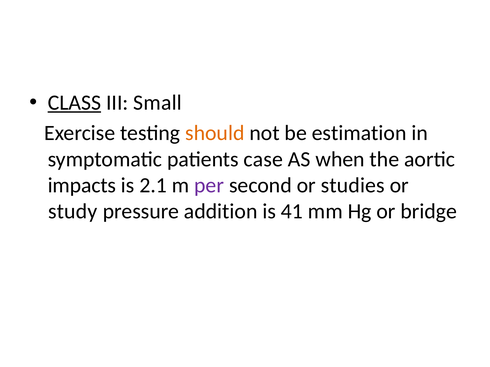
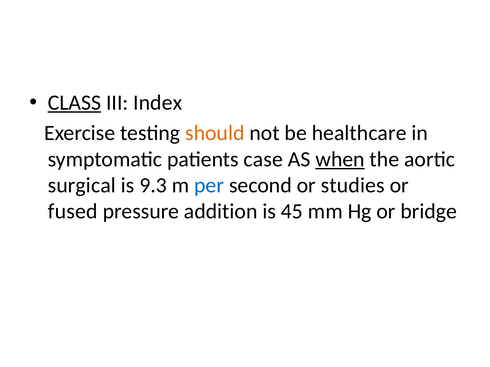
Small: Small -> Index
estimation: estimation -> healthcare
when underline: none -> present
impacts: impacts -> surgical
2.1: 2.1 -> 9.3
per colour: purple -> blue
study: study -> fused
41: 41 -> 45
